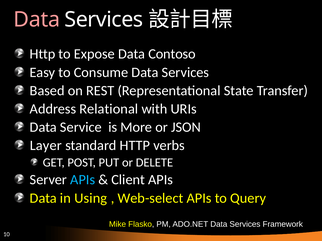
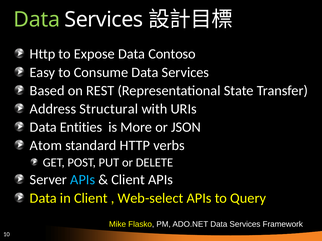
Data at (37, 20) colour: pink -> light green
Relational: Relational -> Structural
Service: Service -> Entities
Layer: Layer -> Atom
in Using: Using -> Client
